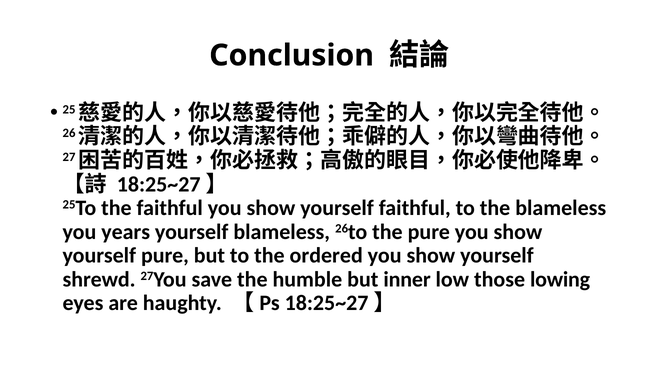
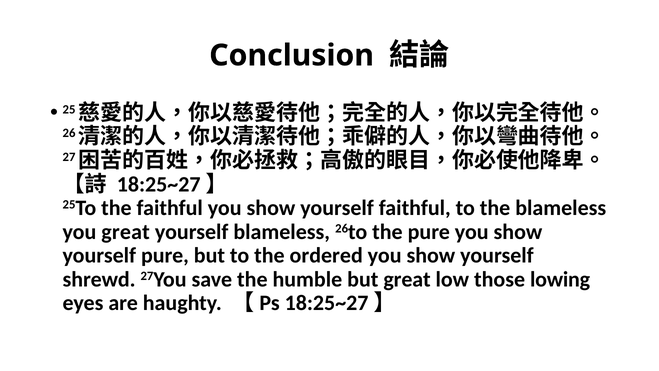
you years: years -> great
but inner: inner -> great
